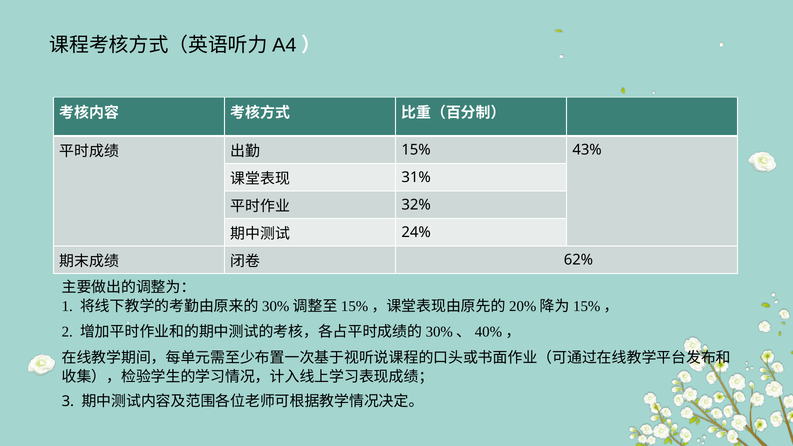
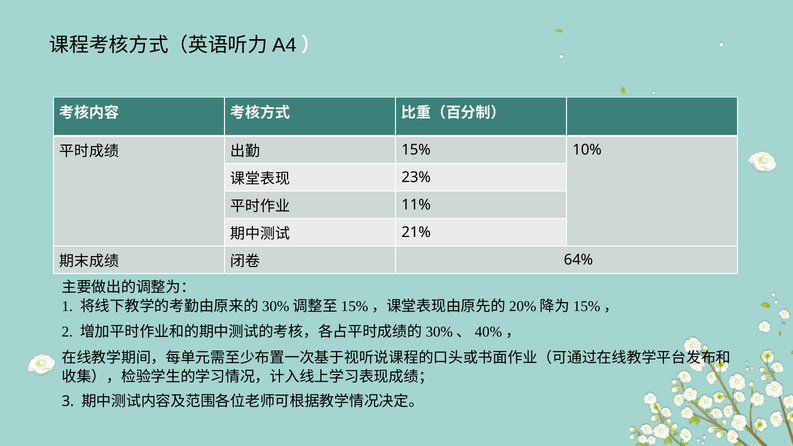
43%: 43% -> 10%
31%: 31% -> 23%
32%: 32% -> 11%
24%: 24% -> 21%
62%: 62% -> 64%
